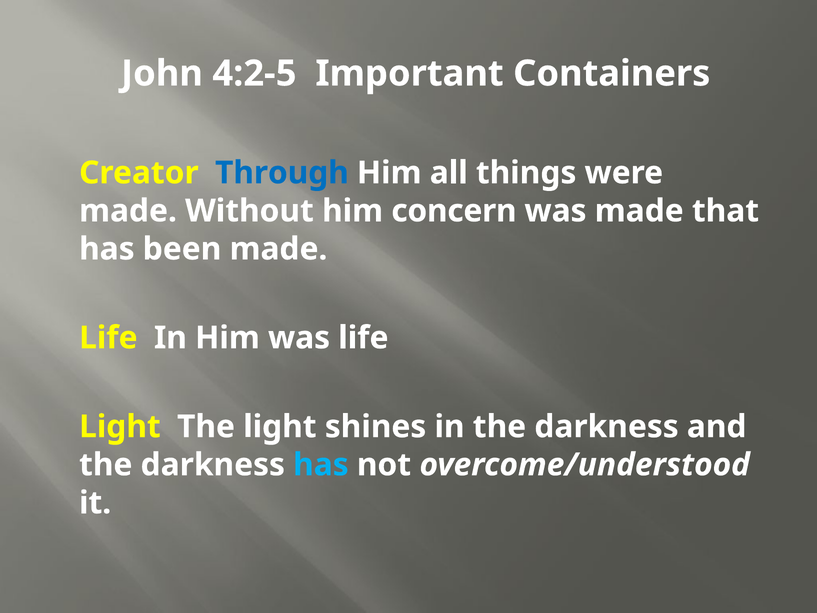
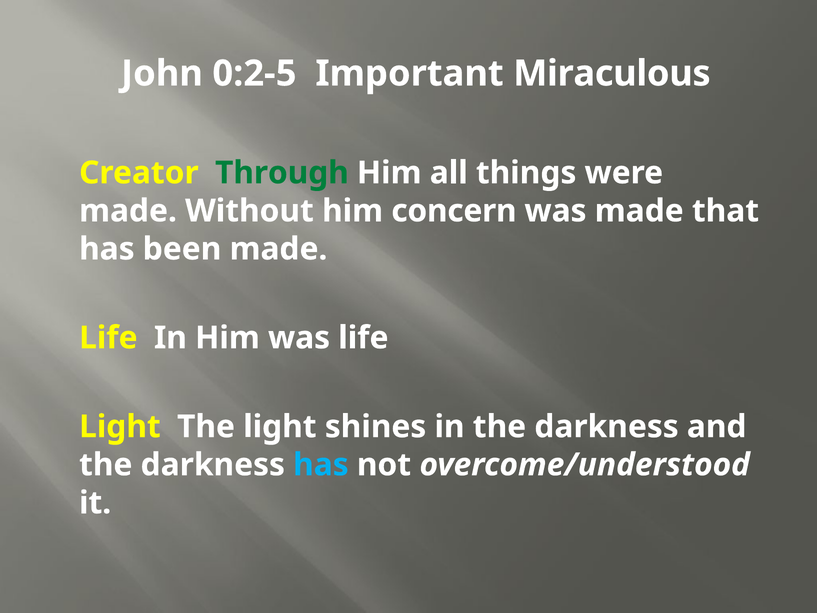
4:2-5: 4:2-5 -> 0:2-5
Containers: Containers -> Miraculous
Through colour: blue -> green
